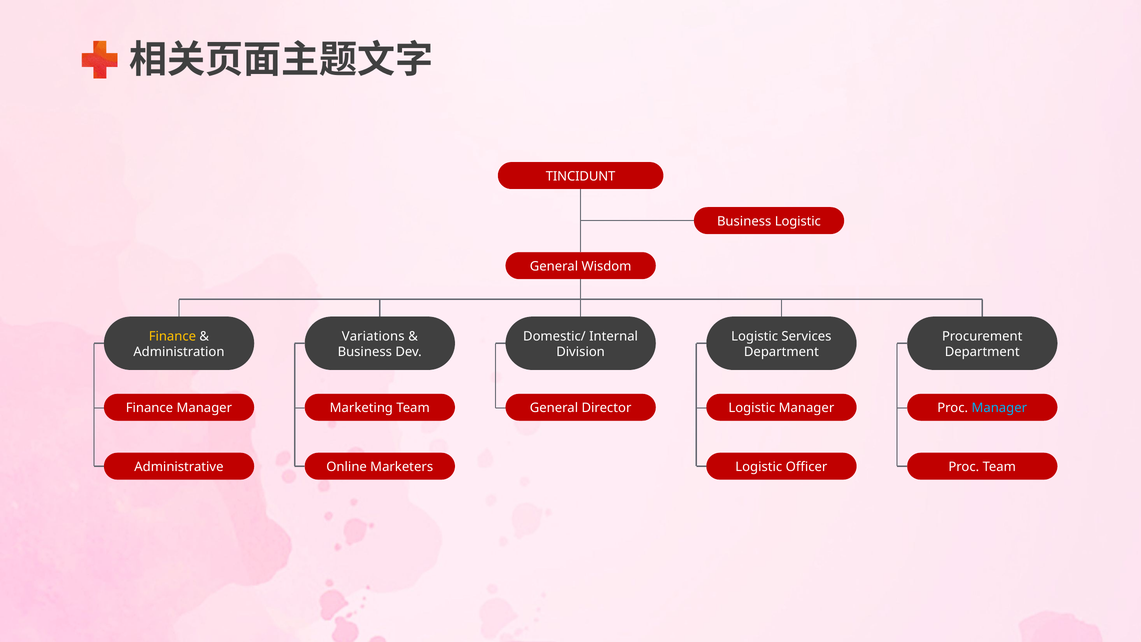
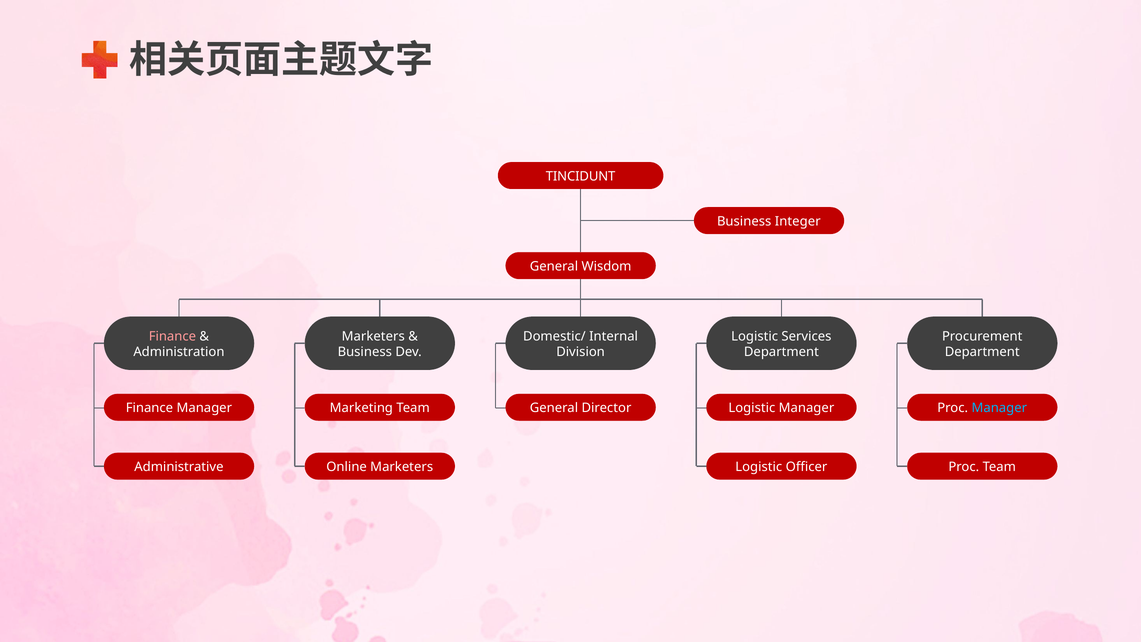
Business Logistic: Logistic -> Integer
Finance at (172, 336) colour: yellow -> pink
Variations at (373, 336): Variations -> Marketers
